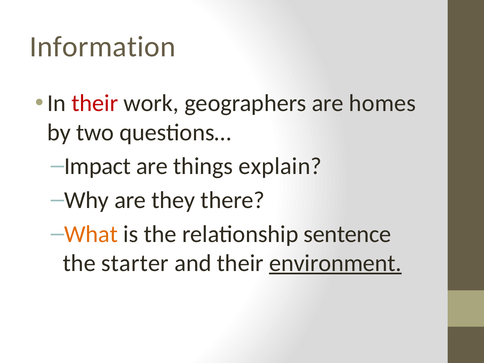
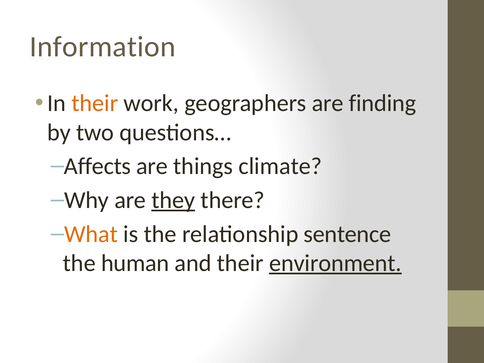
their at (95, 103) colour: red -> orange
homes: homes -> finding
Impact: Impact -> Affects
explain: explain -> climate
they underline: none -> present
starter: starter -> human
